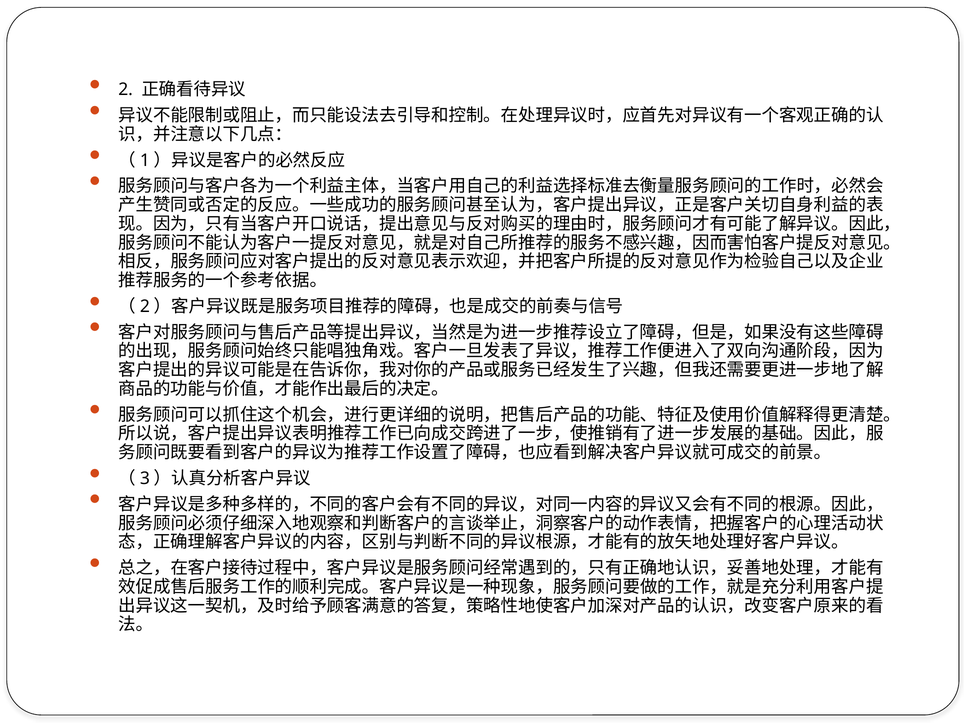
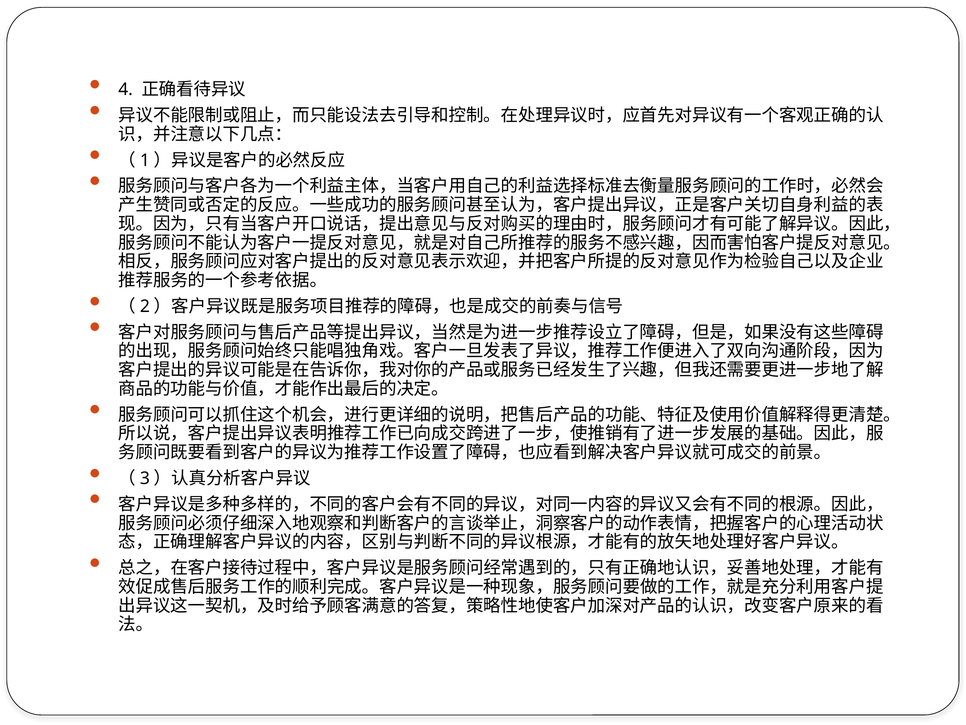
2: 2 -> 4
